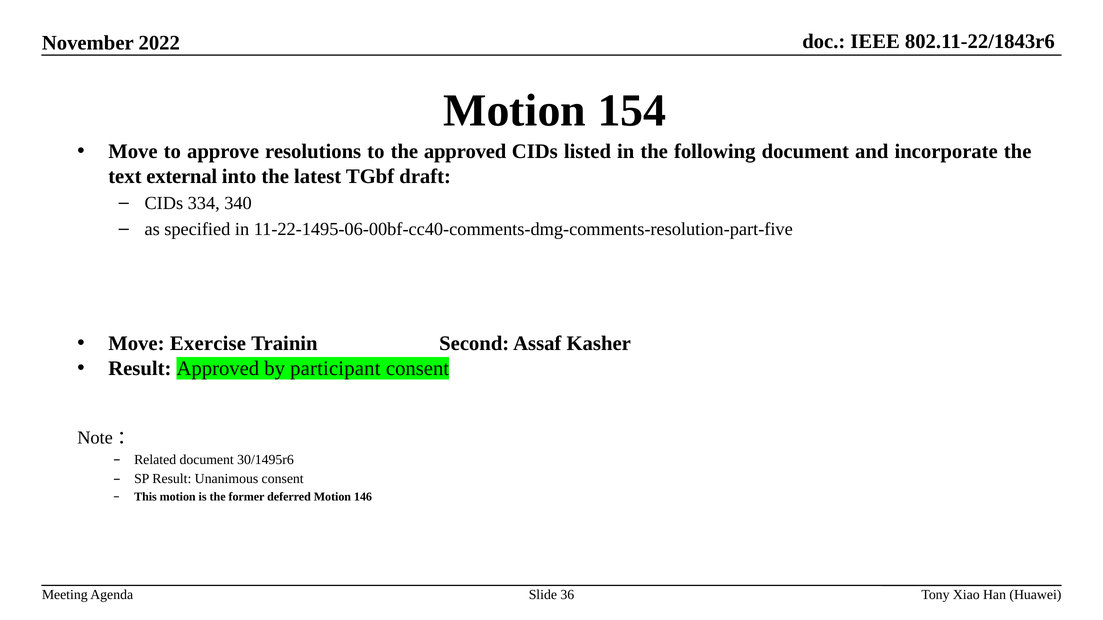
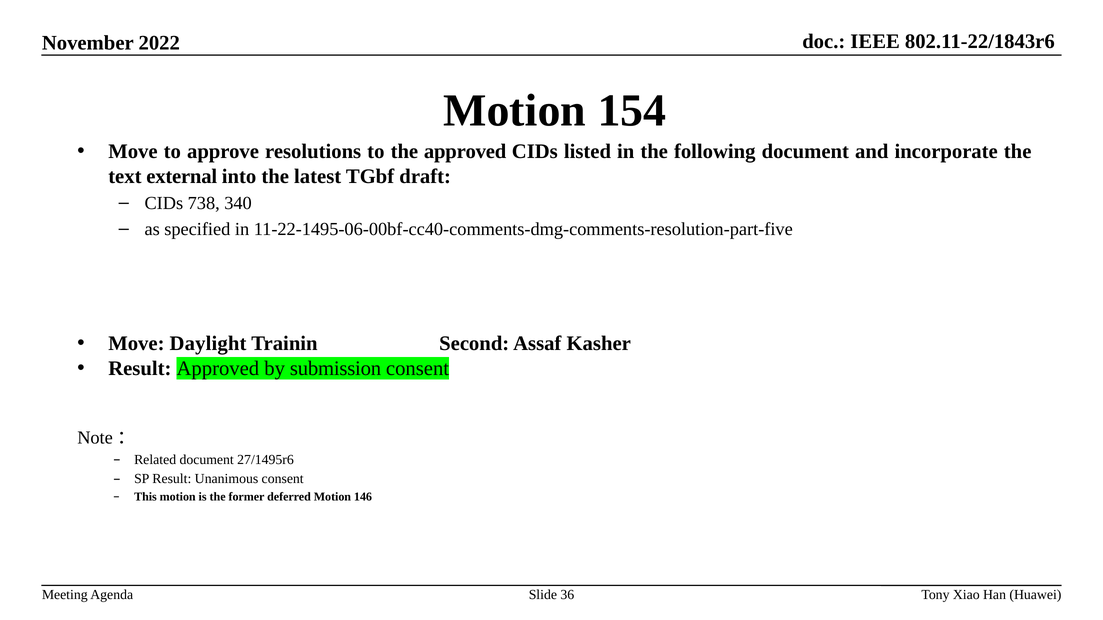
334: 334 -> 738
Exercise: Exercise -> Daylight
participant: participant -> submission
30/1495r6: 30/1495r6 -> 27/1495r6
